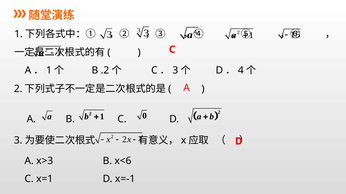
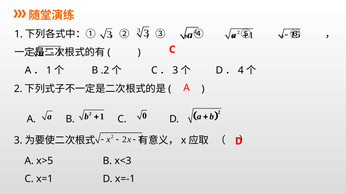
x>3: x>3 -> x>5
x<6: x<6 -> x<3
